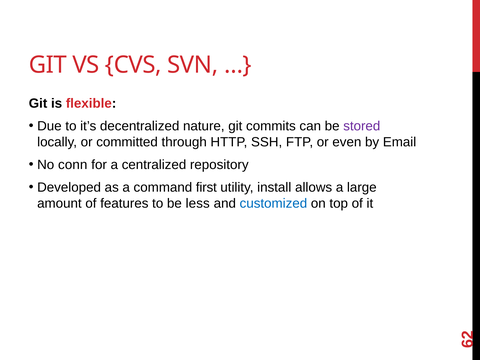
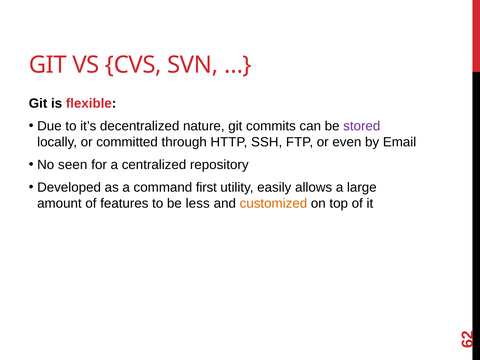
conn: conn -> seen
install: install -> easily
customized colour: blue -> orange
